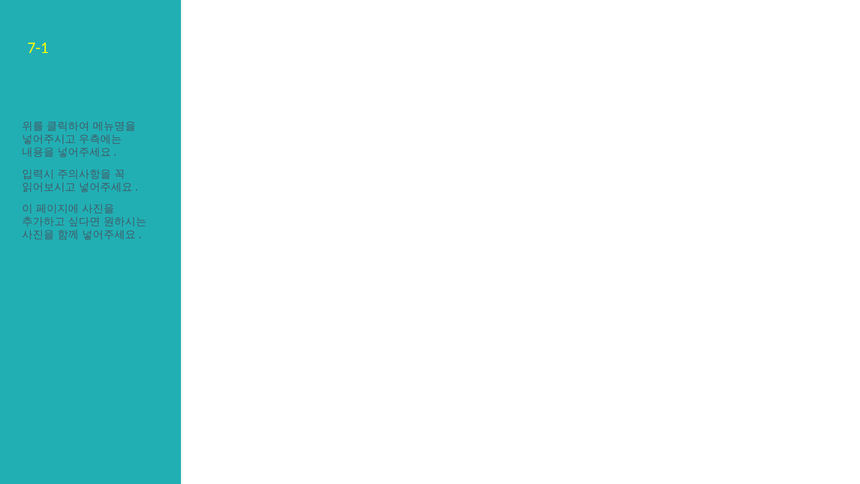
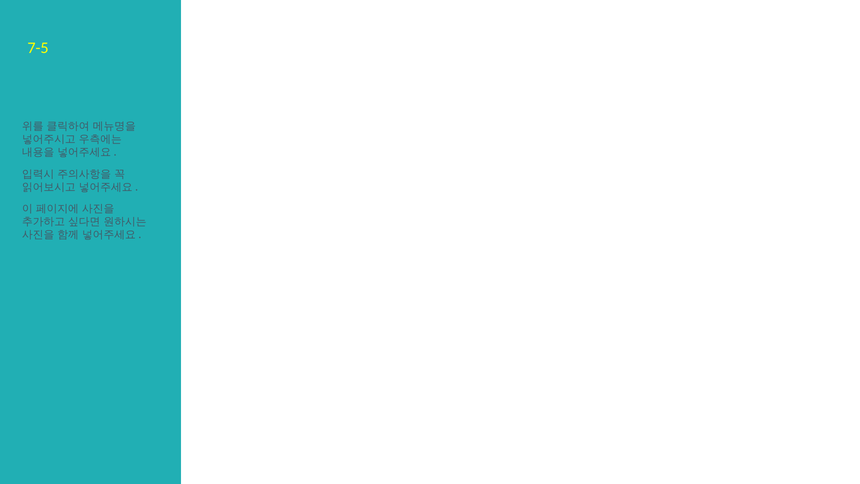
7-1: 7-1 -> 7-5
